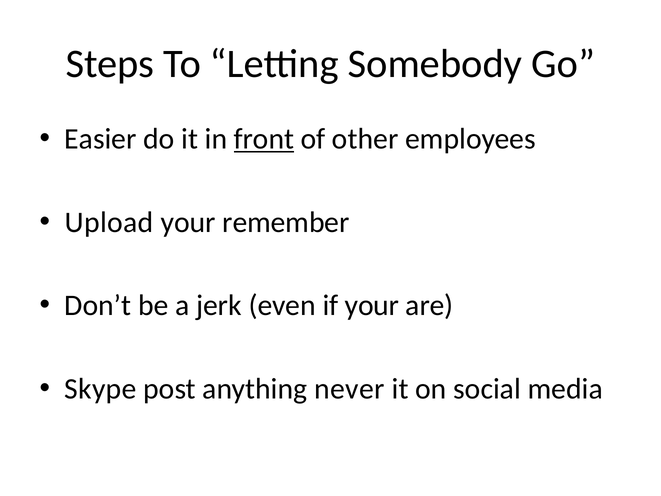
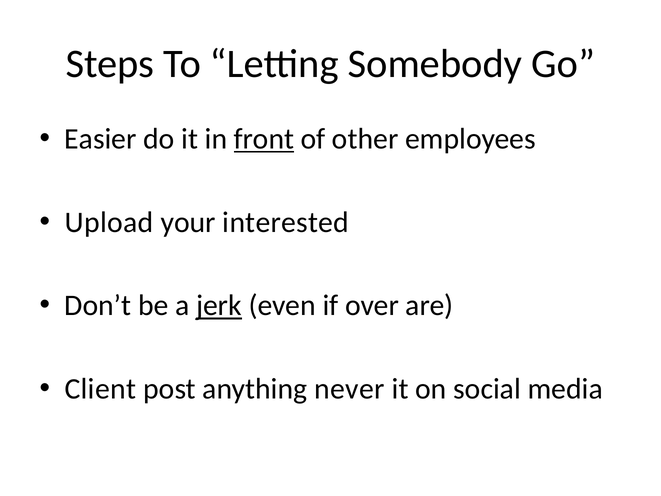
remember: remember -> interested
jerk underline: none -> present
if your: your -> over
Skype: Skype -> Client
